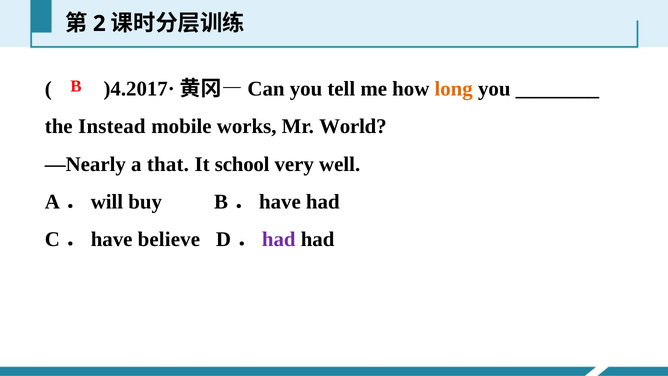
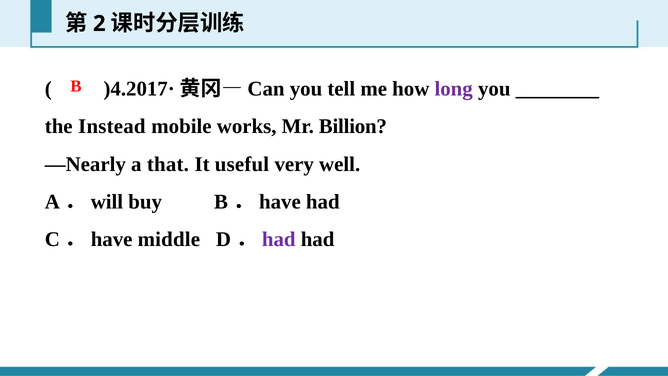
long colour: orange -> purple
World: World -> Billion
school: school -> useful
believe: believe -> middle
